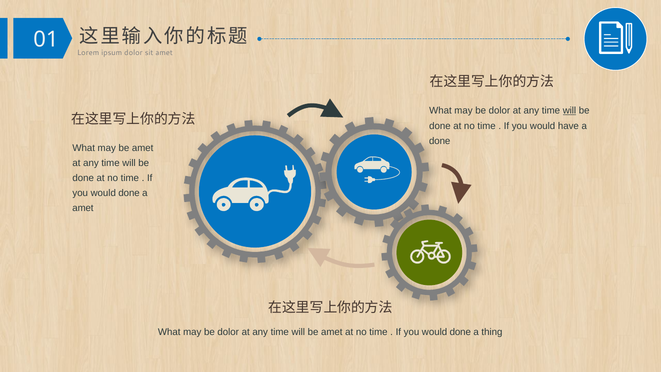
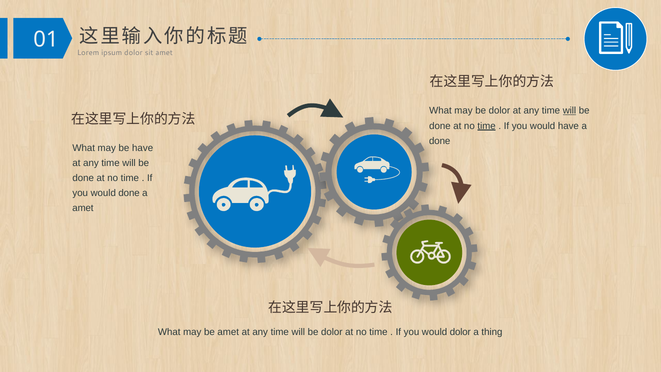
time at (487, 126) underline: none -> present
may be amet: amet -> have
dolor at (228, 332): dolor -> amet
will be amet: amet -> dolor
done at (460, 332): done -> dolor
